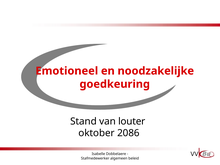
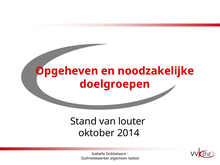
Emotioneel: Emotioneel -> Opgeheven
goedkeuring: goedkeuring -> doelgroepen
2086: 2086 -> 2014
